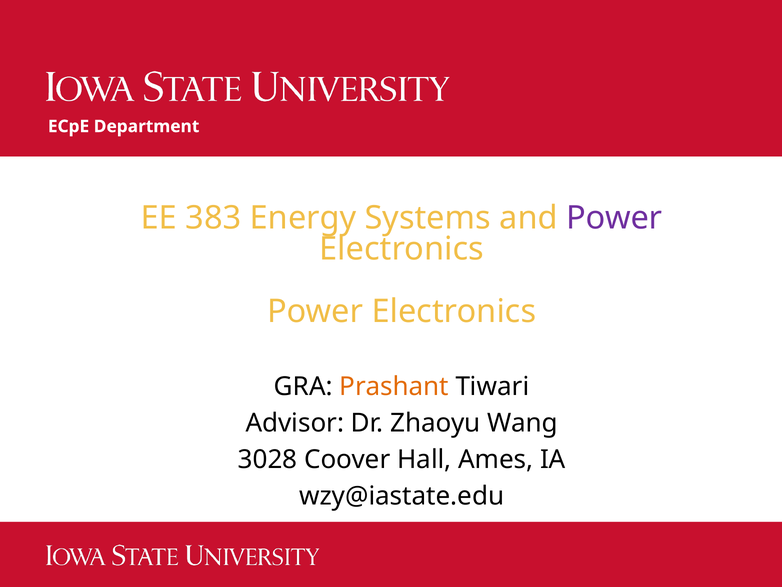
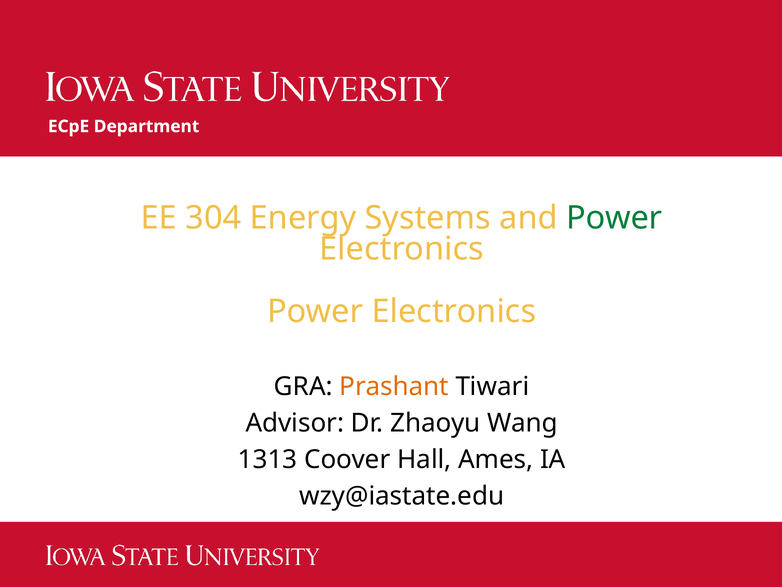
383: 383 -> 304
Power at (614, 218) colour: purple -> green
3028: 3028 -> 1313
